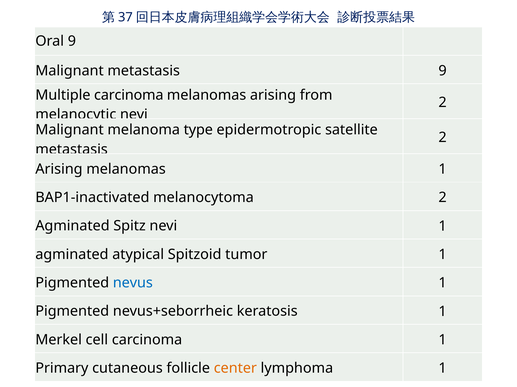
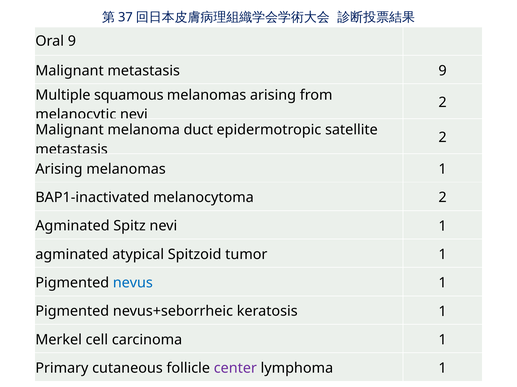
Multiple carcinoma: carcinoma -> squamous
type: type -> duct
center colour: orange -> purple
